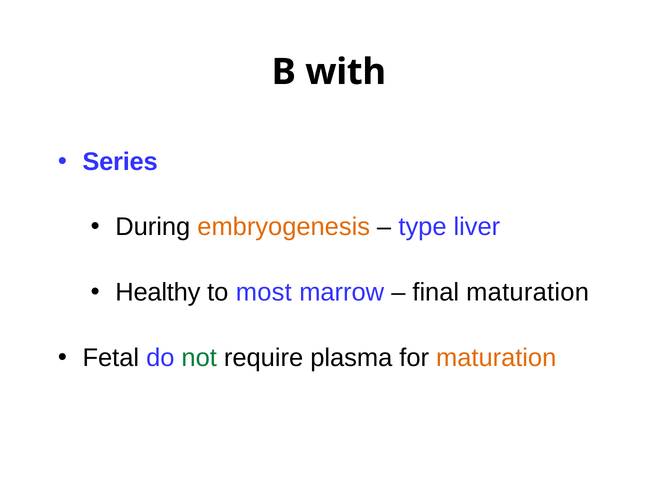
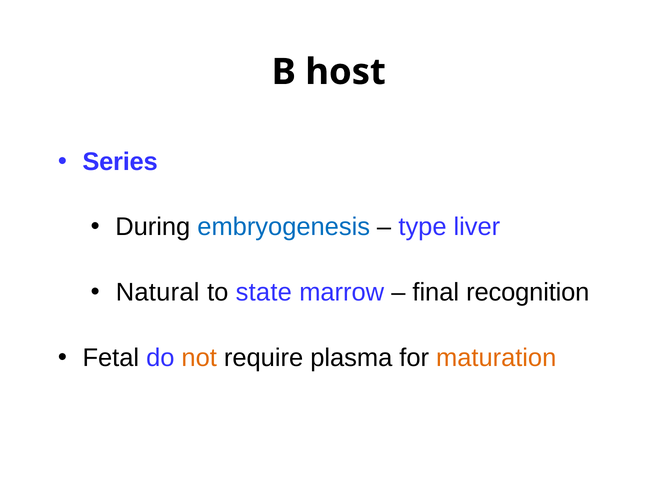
with: with -> host
embryogenesis colour: orange -> blue
Healthy: Healthy -> Natural
most: most -> state
final maturation: maturation -> recognition
not colour: green -> orange
